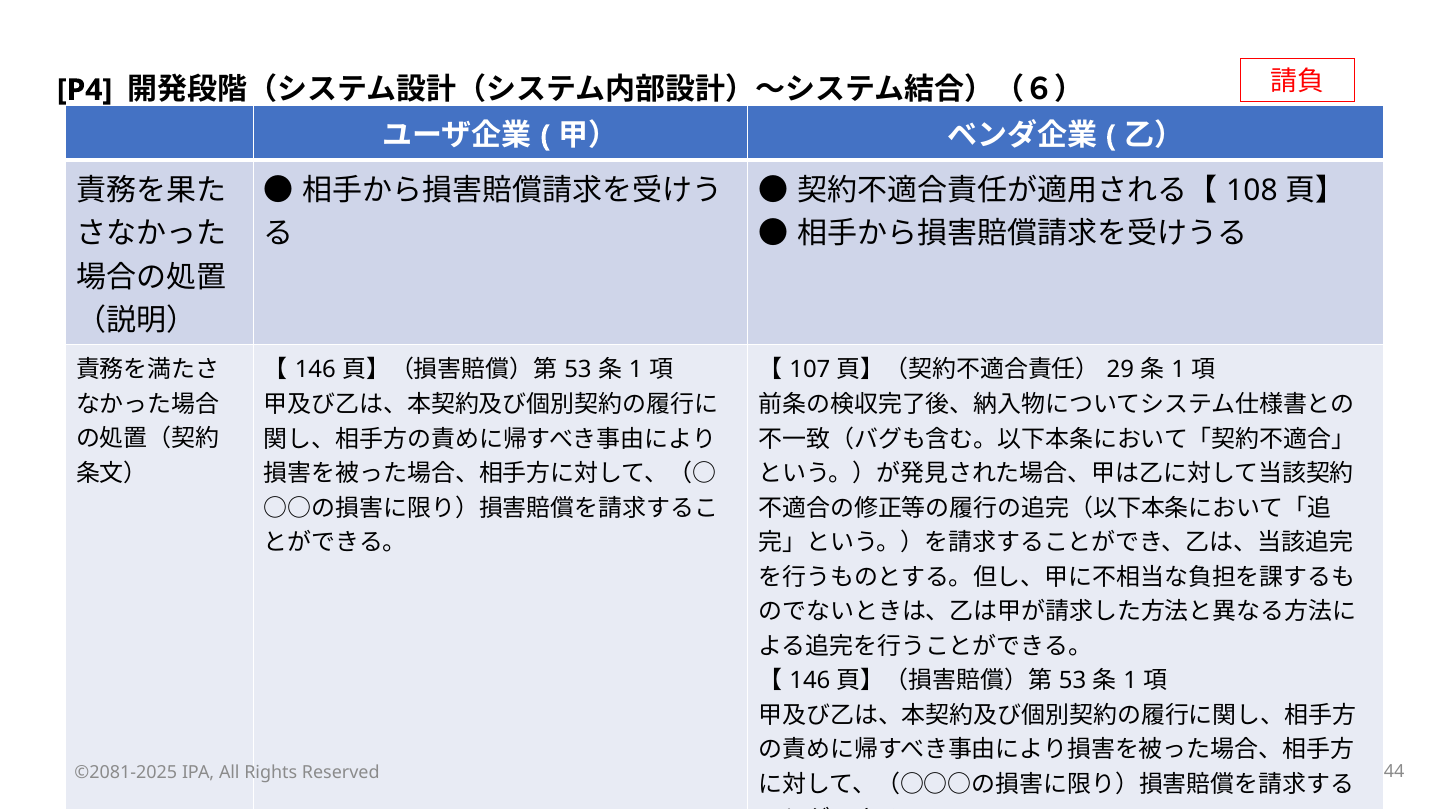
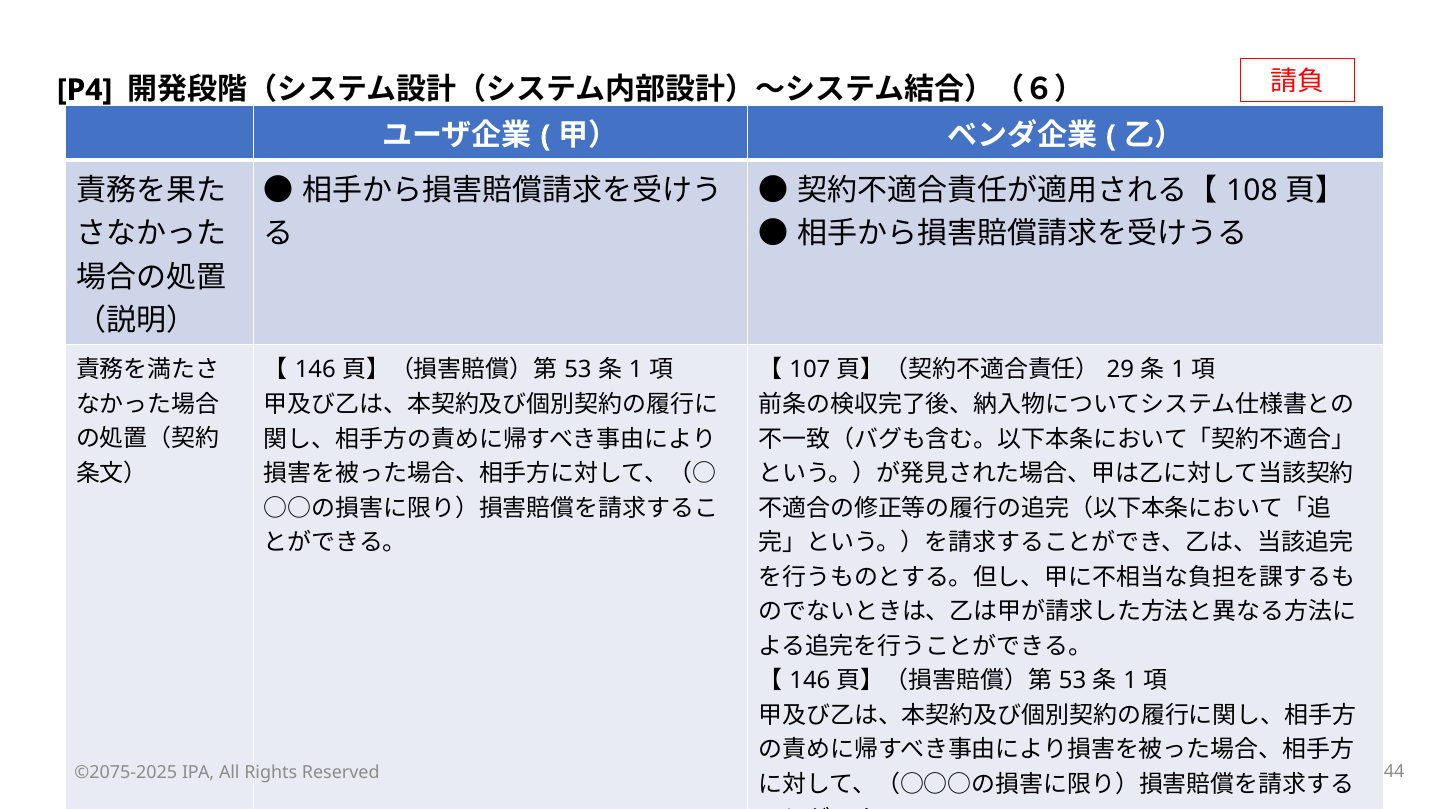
©2081-2025: ©2081-2025 -> ©2075-2025
